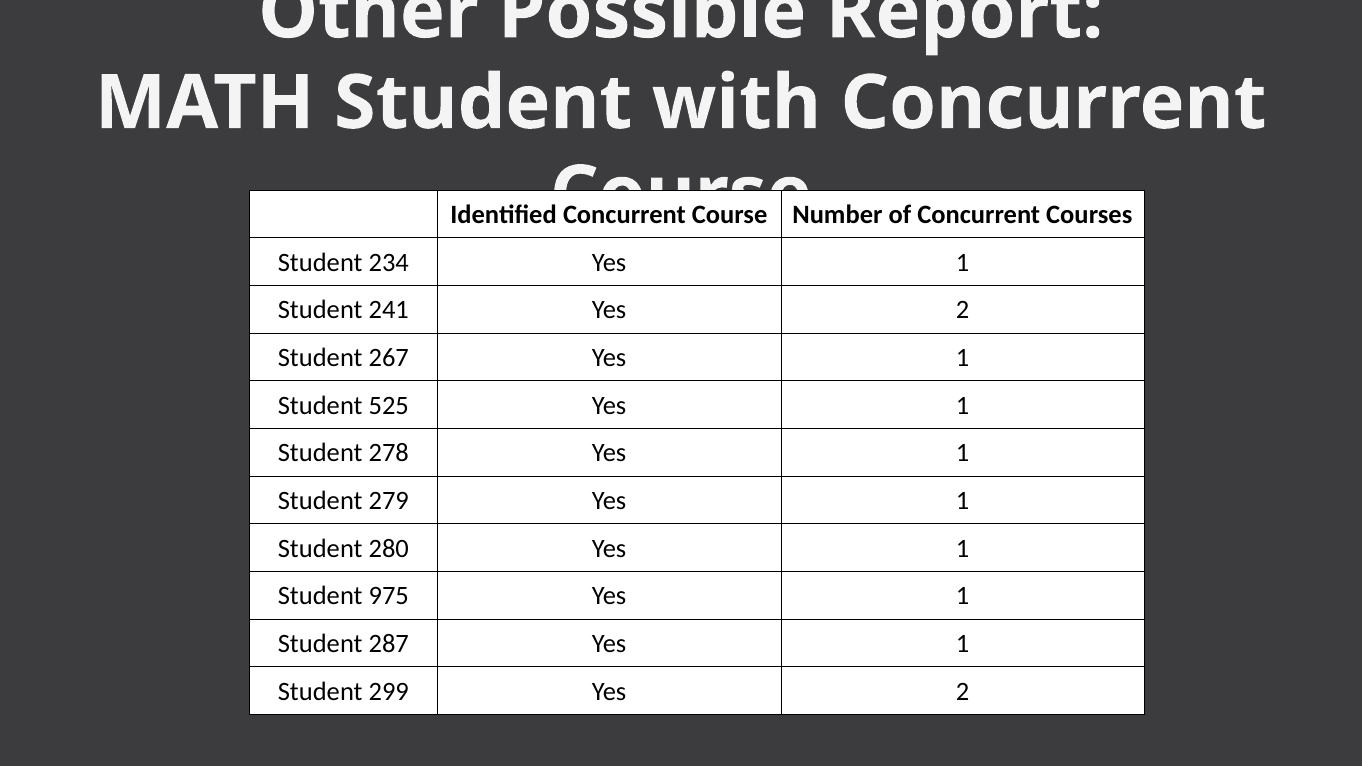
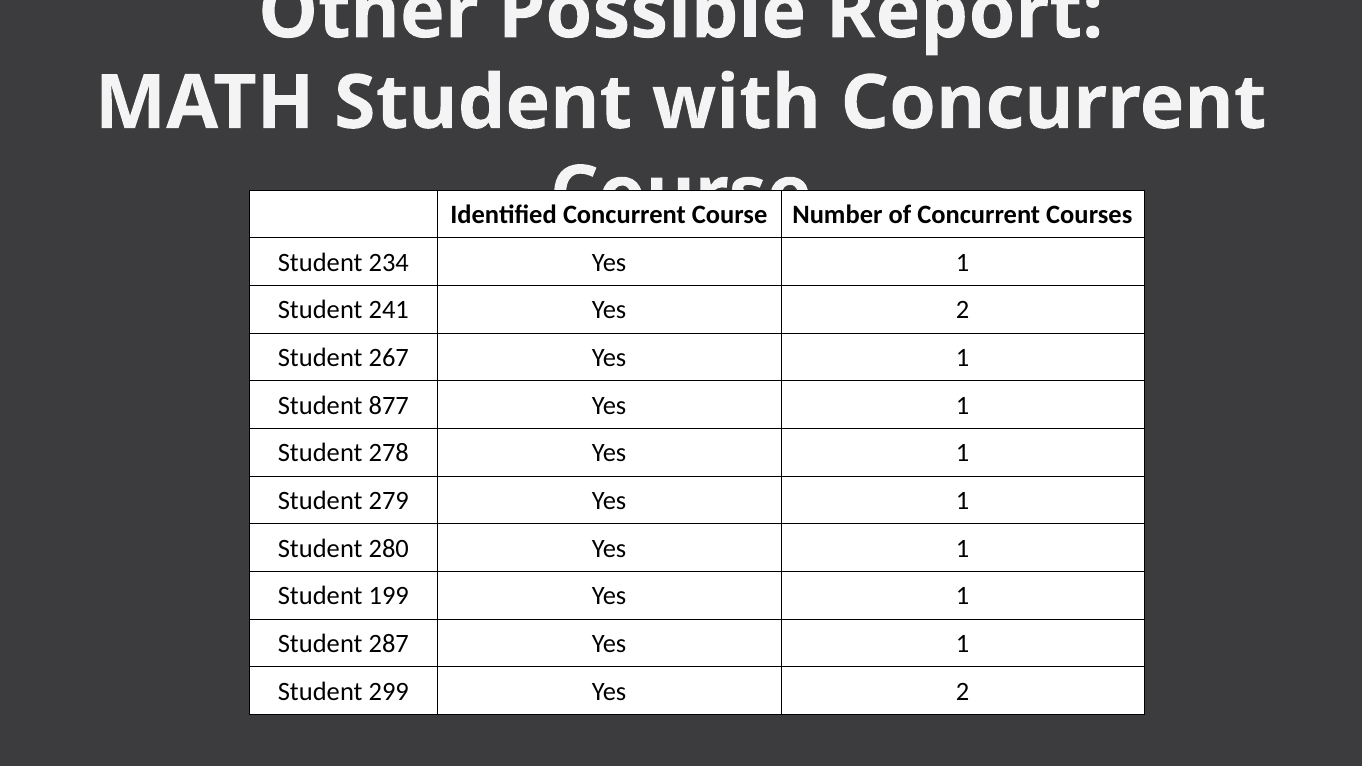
525: 525 -> 877
975: 975 -> 199
